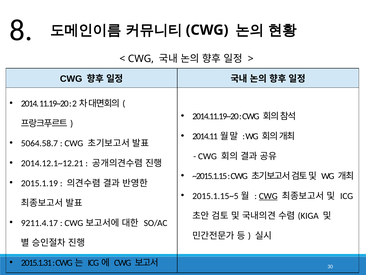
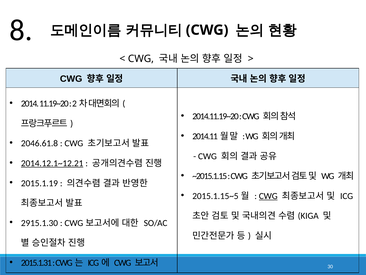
5064.58.7: 5064.58.7 -> 2046.61.8
2014.12.1~12.21 underline: none -> present
9211.4.17: 9211.4.17 -> 2915.1.30
